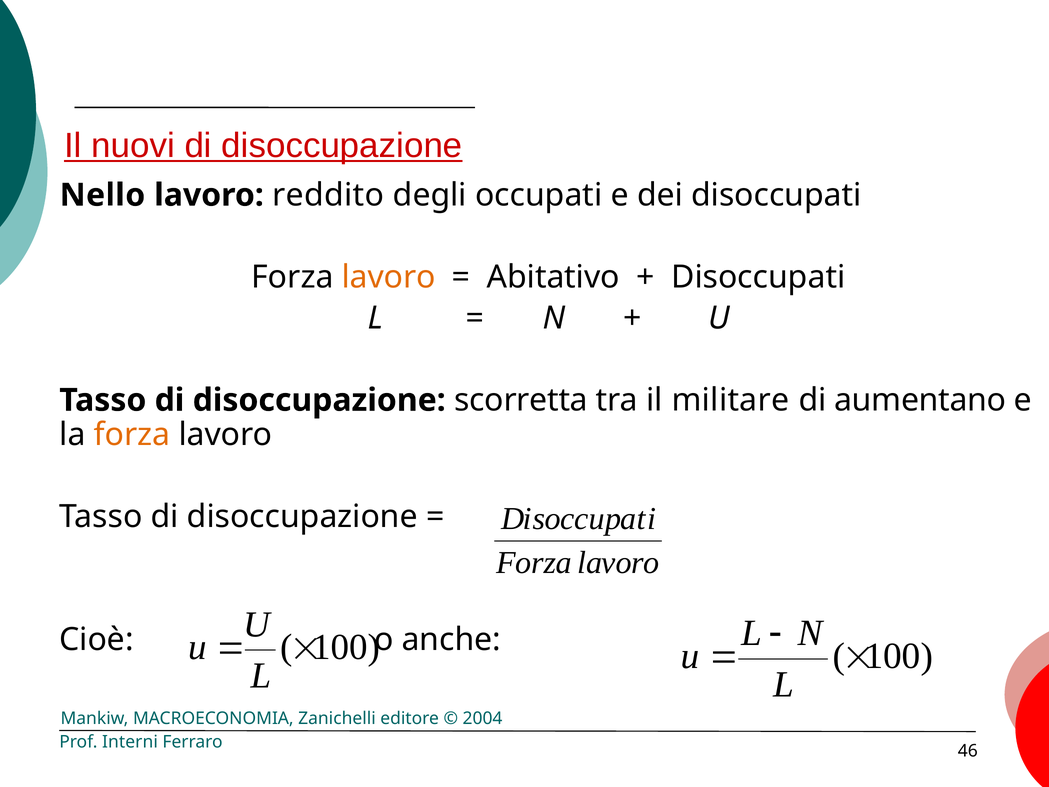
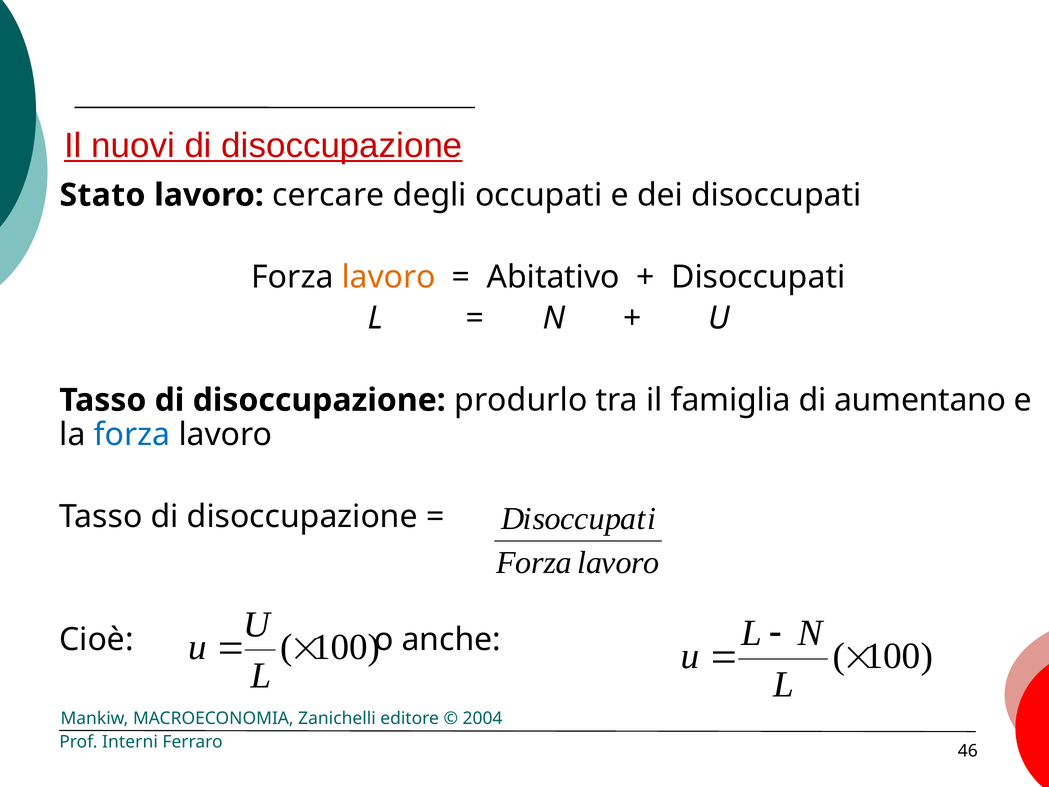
Nello: Nello -> Stato
reddito: reddito -> cercare
scorretta: scorretta -> produrlo
militare: militare -> famiglia
forza at (132, 435) colour: orange -> blue
